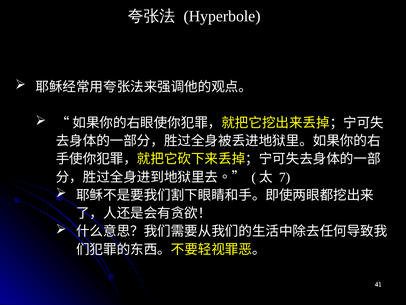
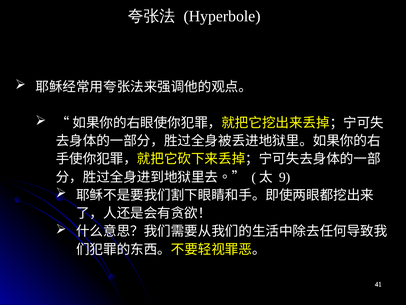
7: 7 -> 9
